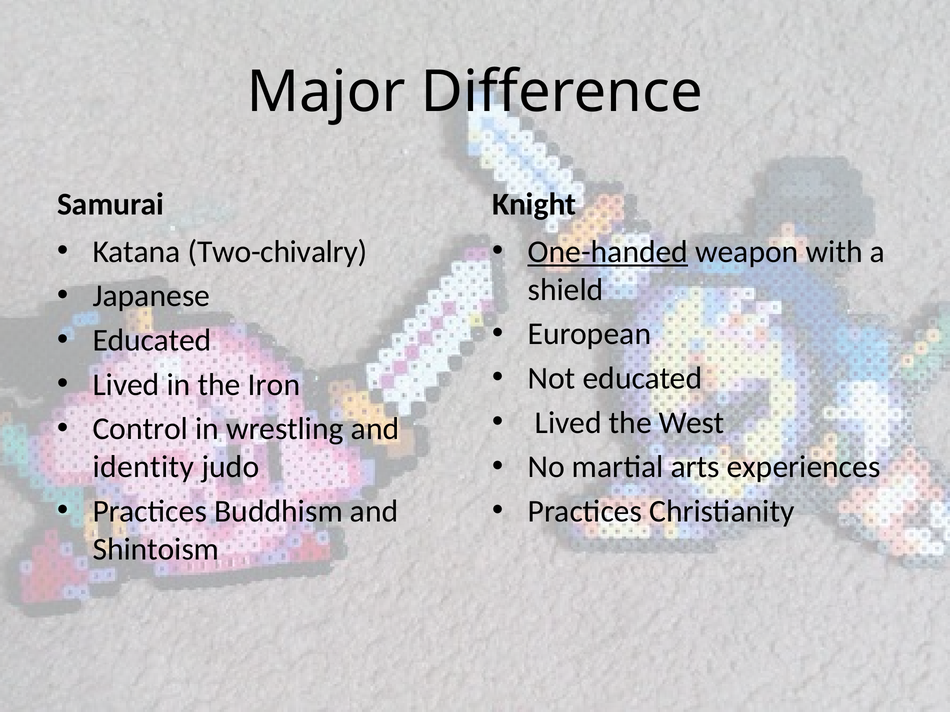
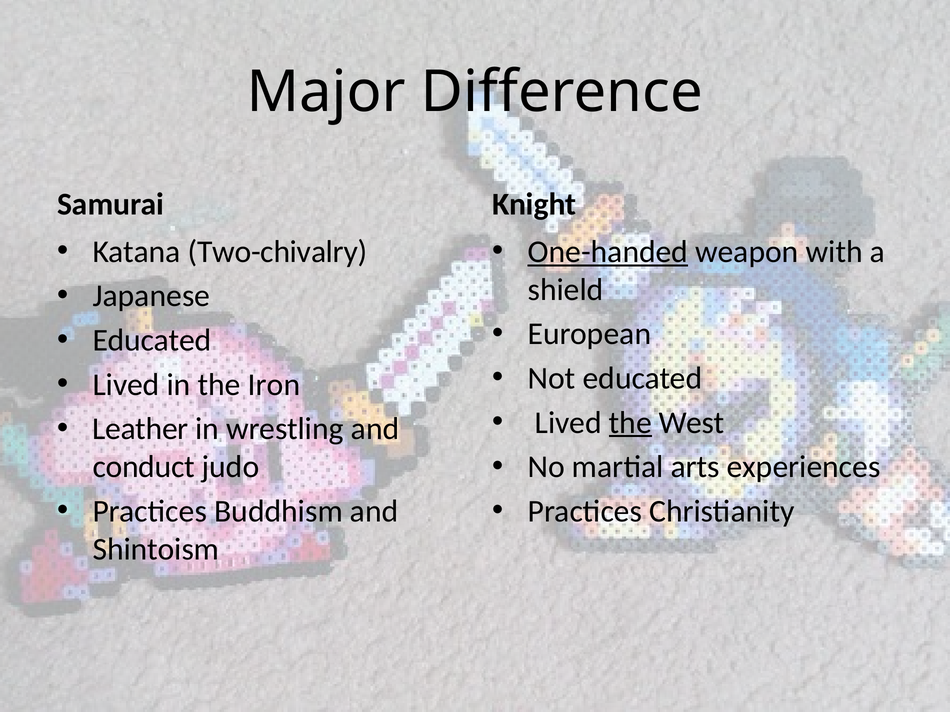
the at (630, 423) underline: none -> present
Control: Control -> Leather
identity: identity -> conduct
